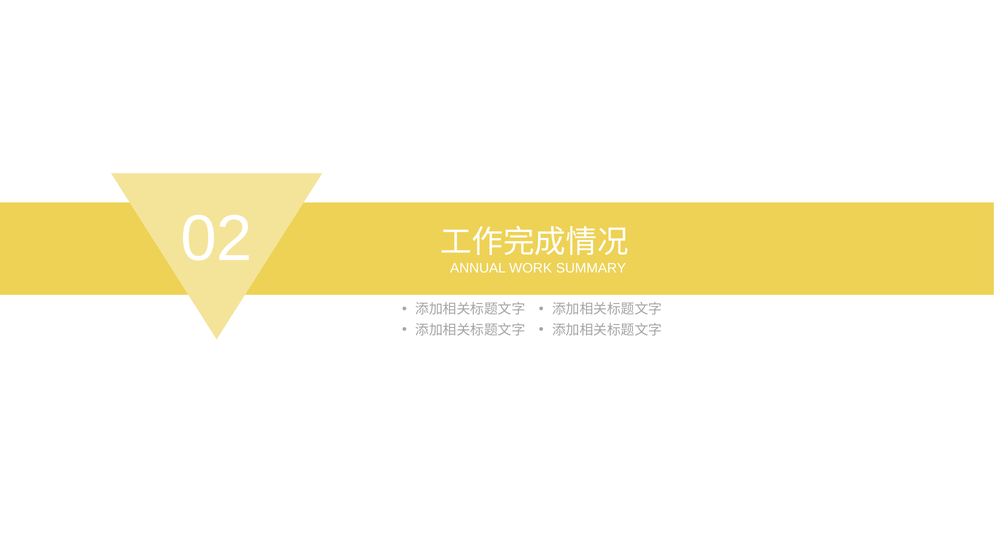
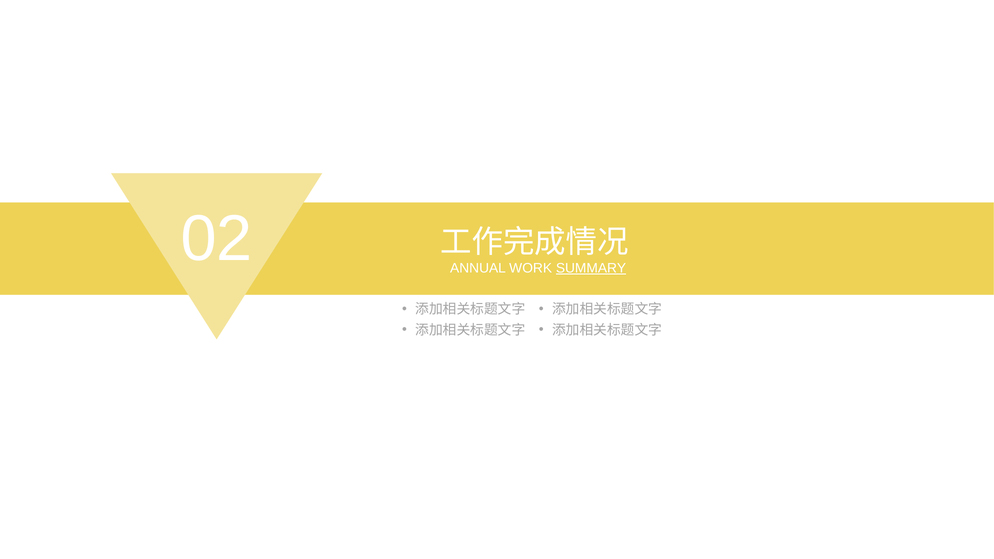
SUMMARY underline: none -> present
